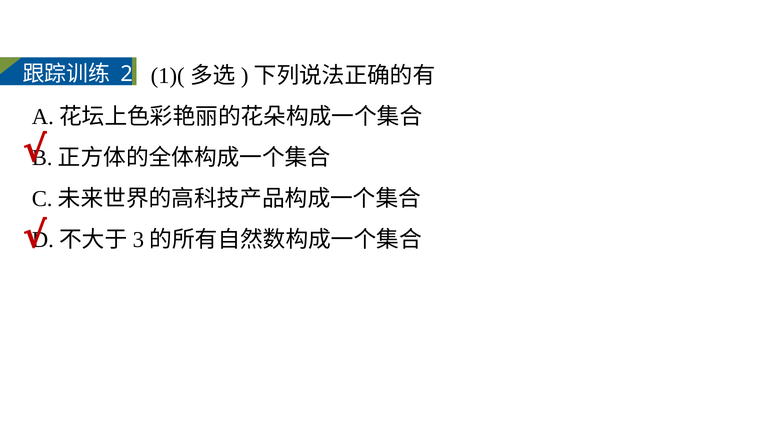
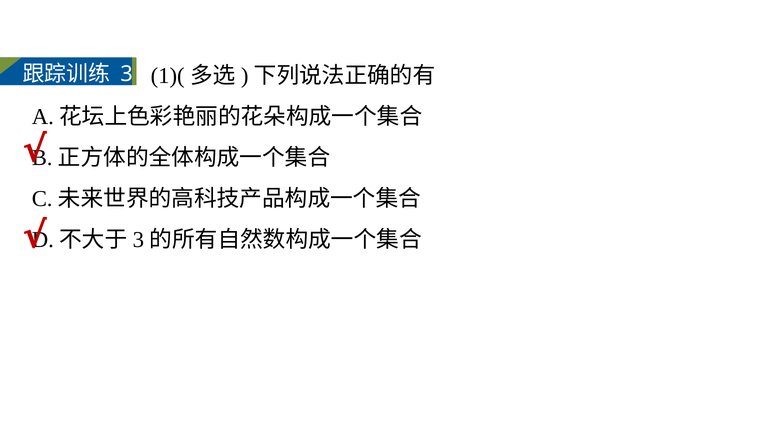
2 at (127, 74): 2 -> 3
